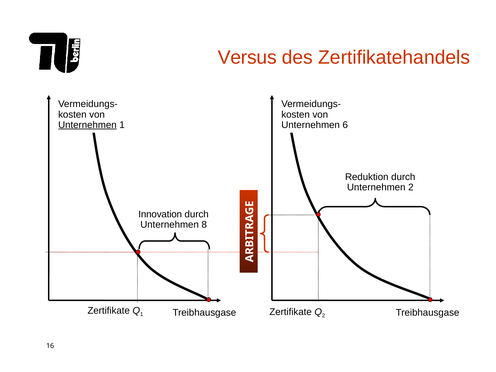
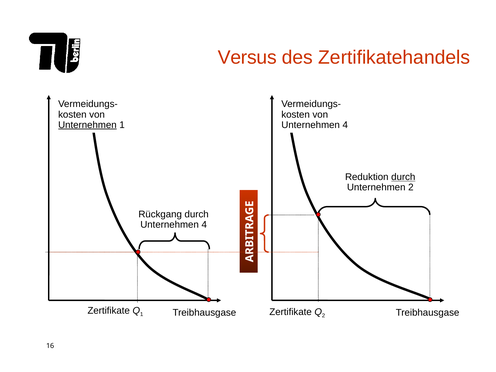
6 at (345, 125): 6 -> 4
durch at (403, 177) underline: none -> present
Innovation: Innovation -> Rückgang
8 at (204, 225): 8 -> 4
